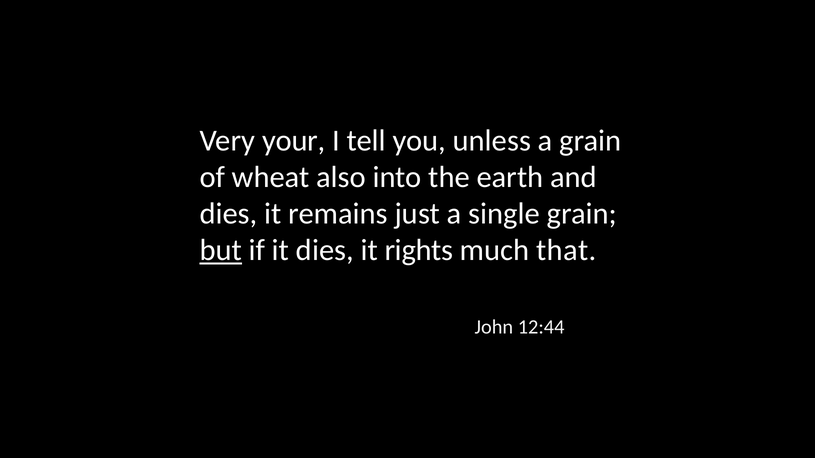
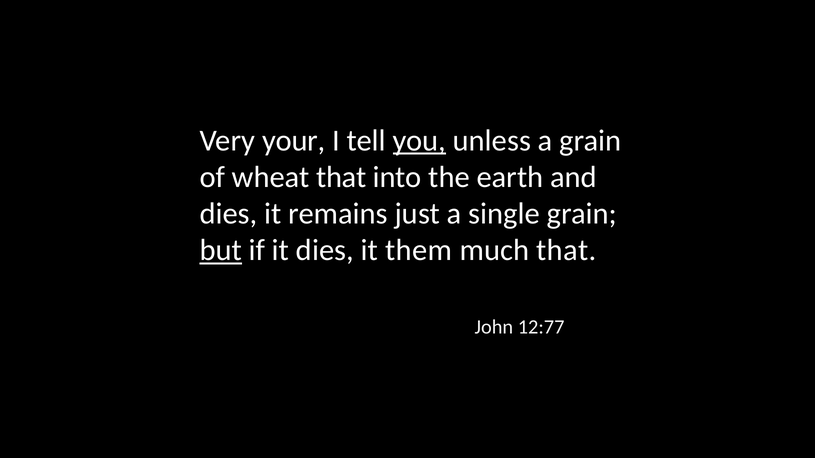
you underline: none -> present
wheat also: also -> that
rights: rights -> them
12:44: 12:44 -> 12:77
